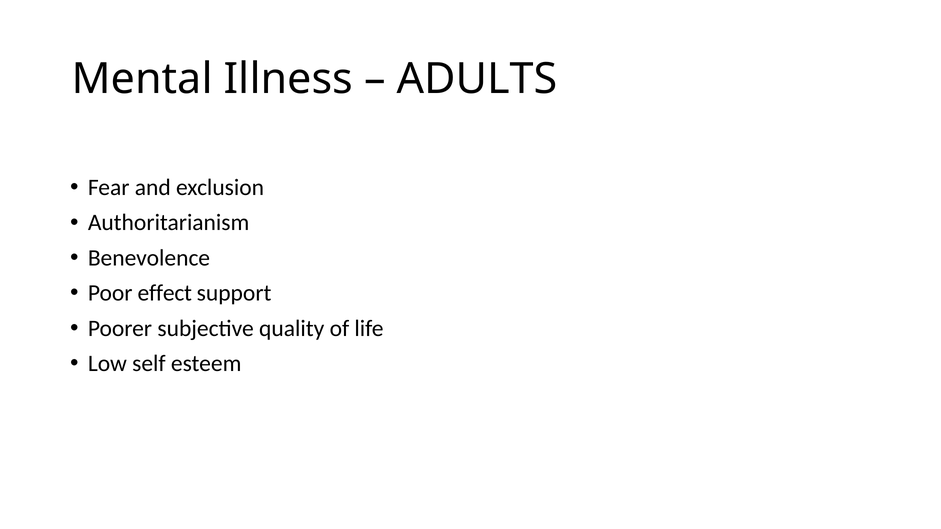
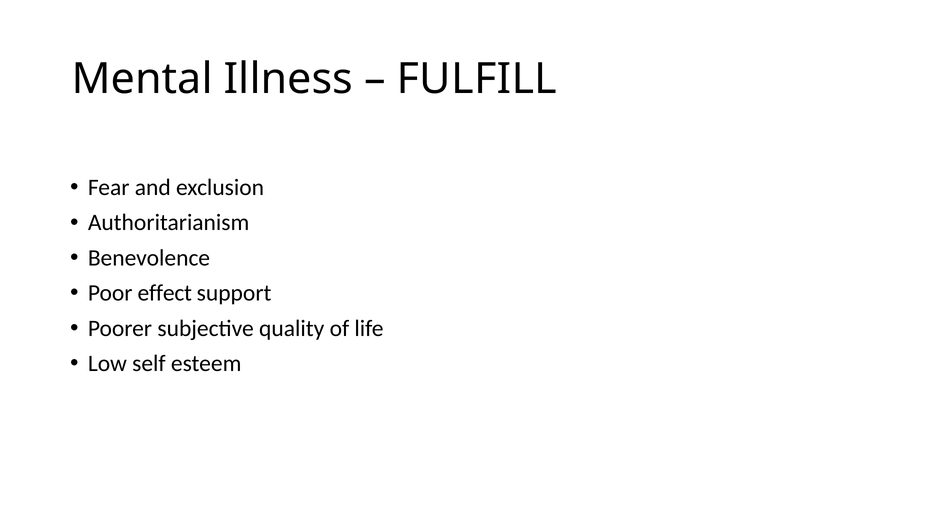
ADULTS: ADULTS -> FULFILL
